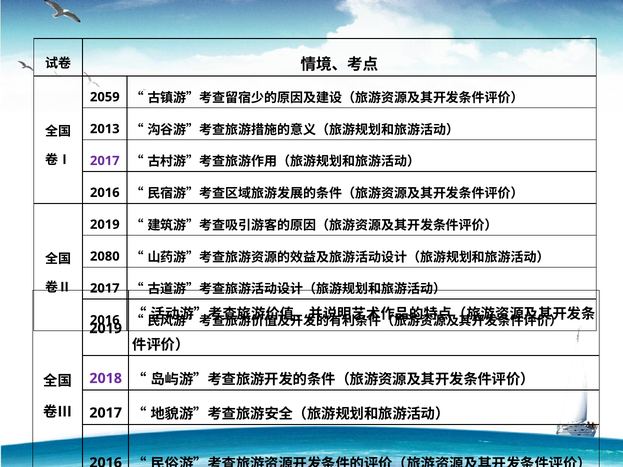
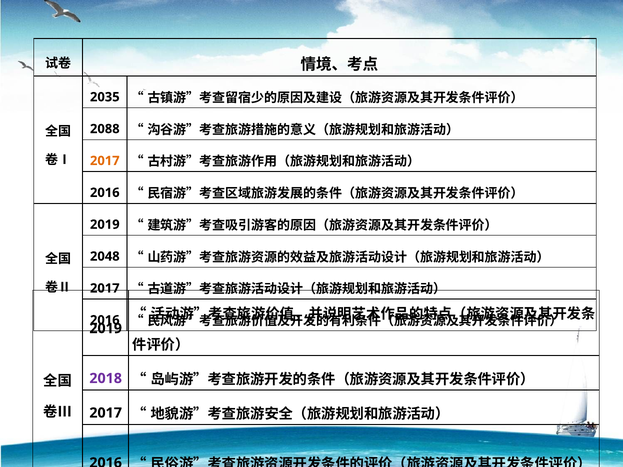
2059: 2059 -> 2035
2013: 2013 -> 2088
2017 at (105, 161) colour: purple -> orange
2080: 2080 -> 2048
